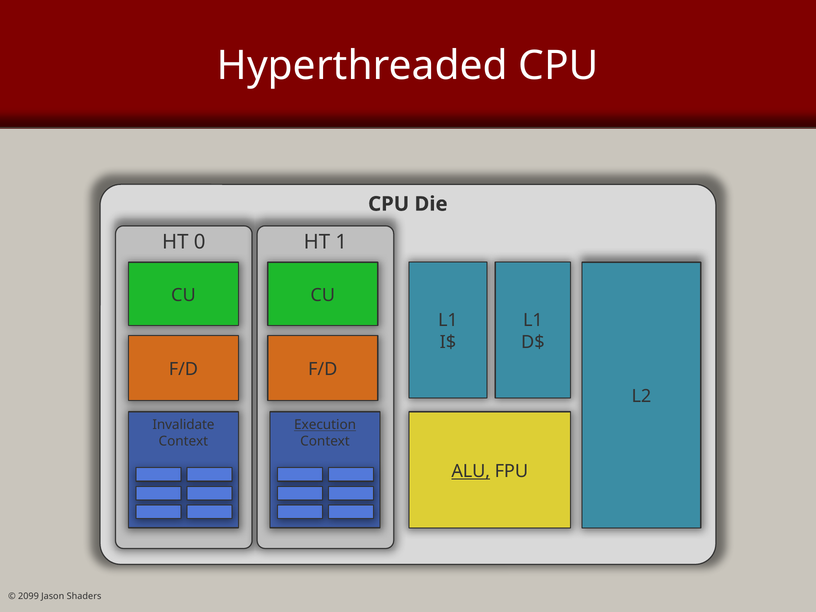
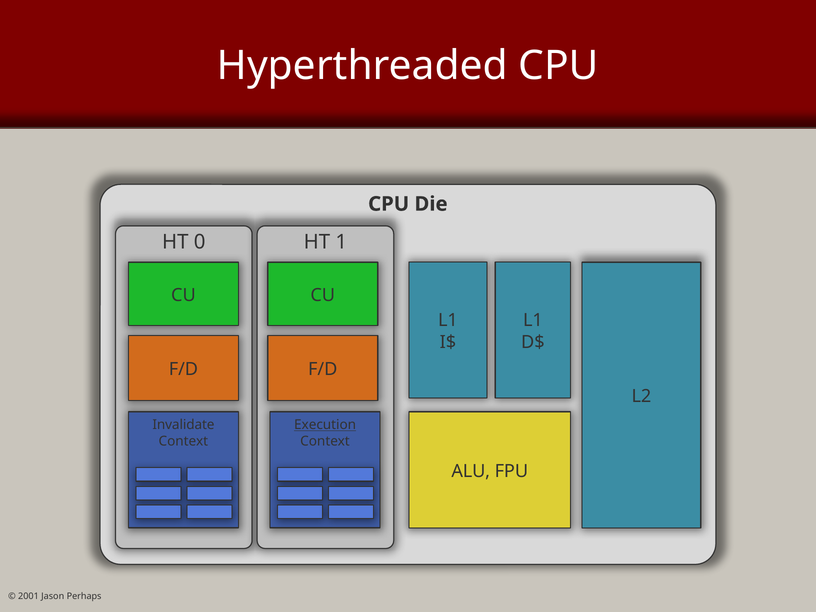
ALU underline: present -> none
2099: 2099 -> 2001
Shaders: Shaders -> Perhaps
